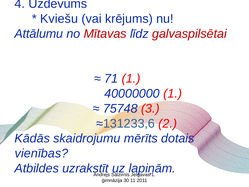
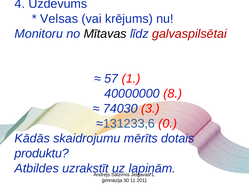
Kviešu: Kviešu -> Velsas
Attālumu: Attālumu -> Monitoru
Mītavas colour: red -> black
71: 71 -> 57
40000000 1: 1 -> 8
75748: 75748 -> 74030
2: 2 -> 0
vienības: vienības -> produktu
